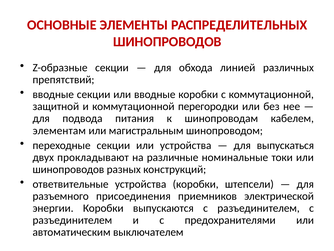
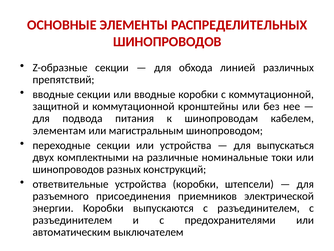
перегородки: перегородки -> кронштейны
прокладывают: прокладывают -> комплектными
